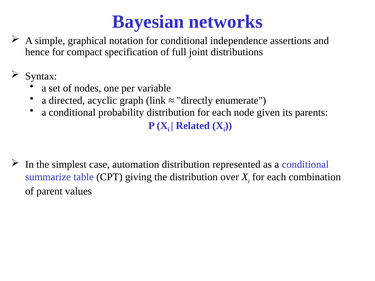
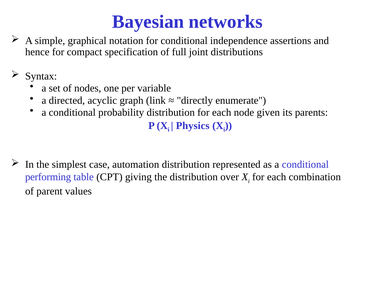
Related: Related -> Physics
summarize: summarize -> performing
